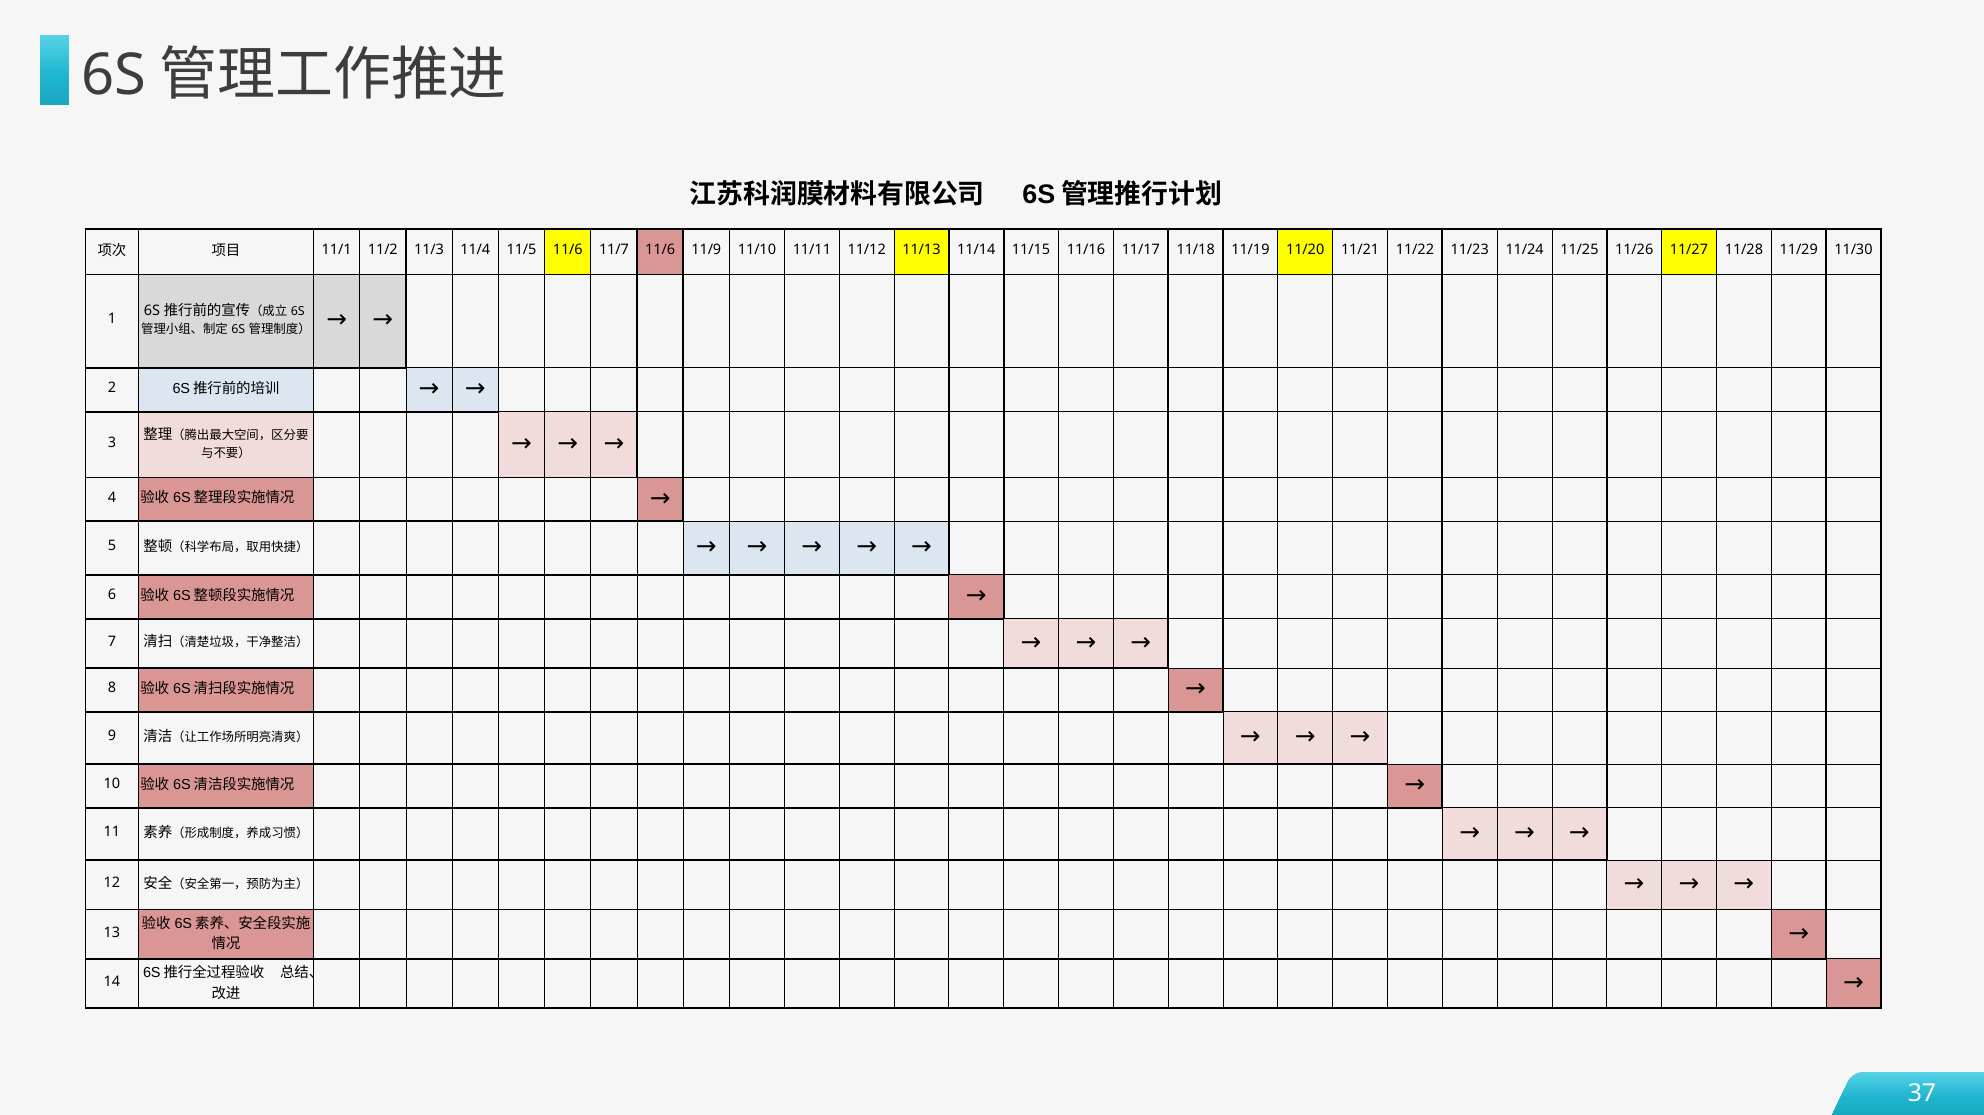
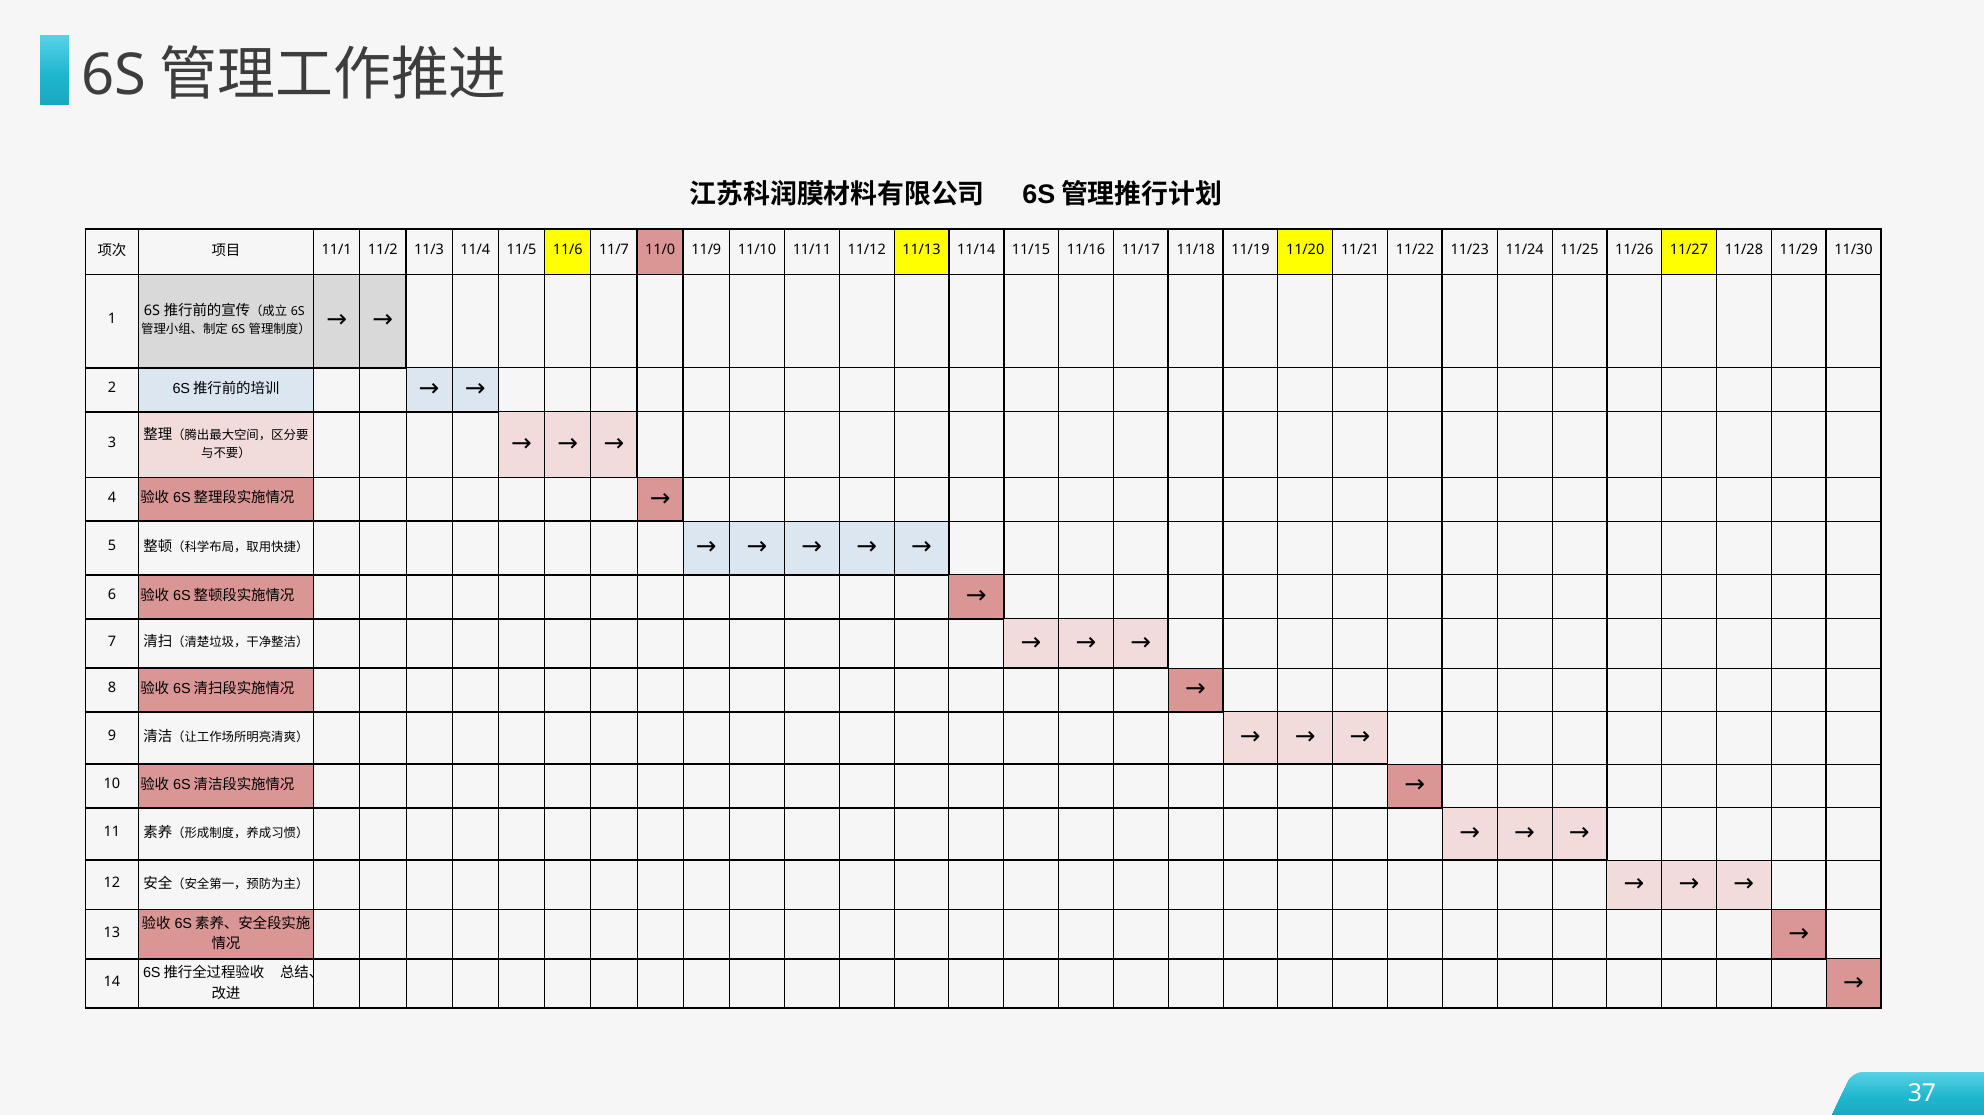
11/7 11/6: 11/6 -> 11/0
